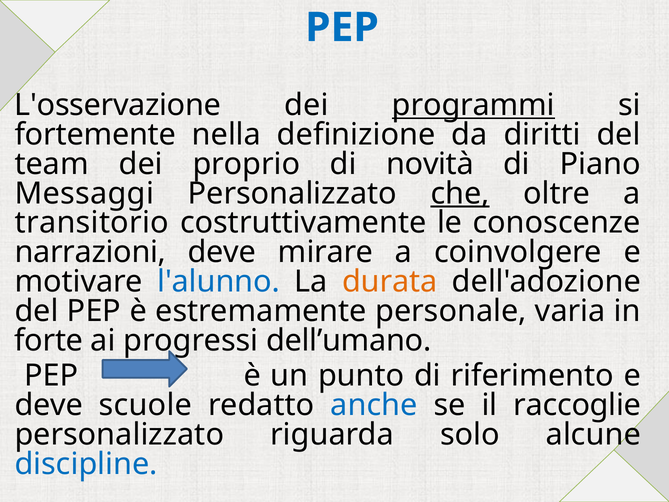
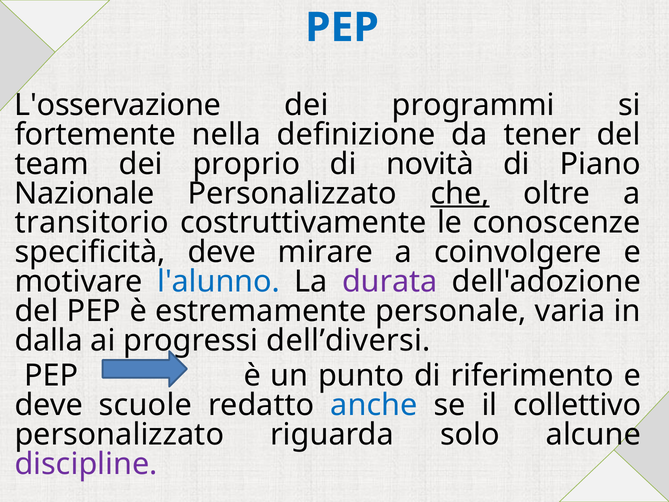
programmi underline: present -> none
diritti: diritti -> tener
Messaggi: Messaggi -> Nazionale
narrazioni: narrazioni -> specificità
durata colour: orange -> purple
forte: forte -> dalla
dell’umano: dell’umano -> dell’diversi
raccoglie: raccoglie -> collettivo
discipline colour: blue -> purple
